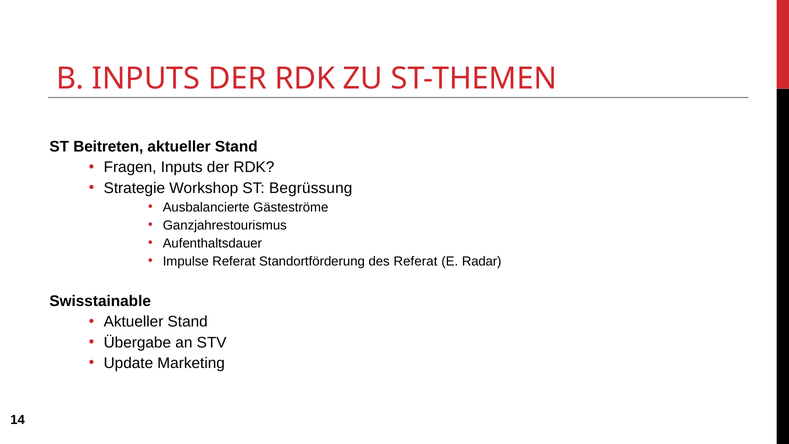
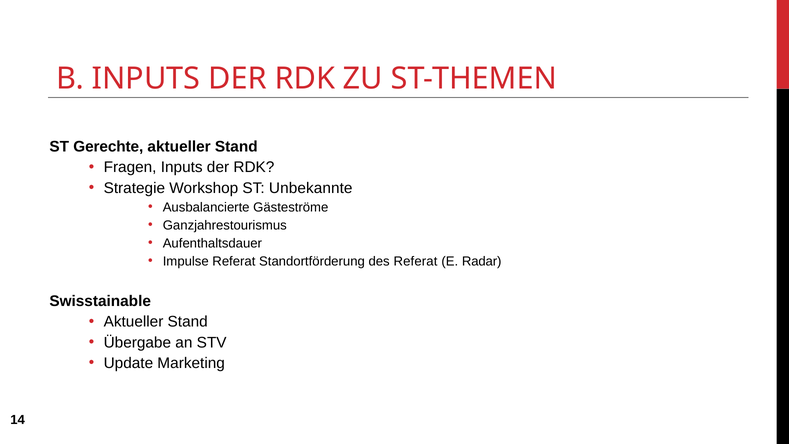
Beitreten: Beitreten -> Gerechte
Begrüssung: Begrüssung -> Unbekannte
